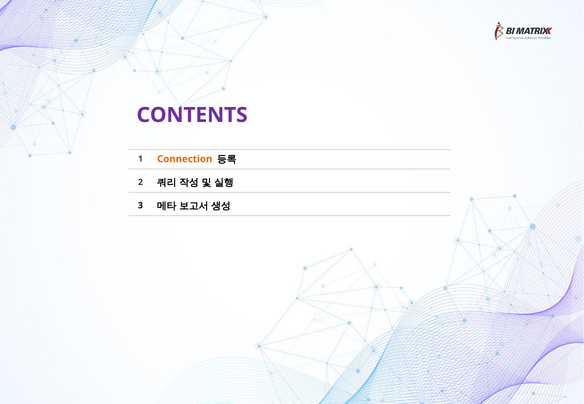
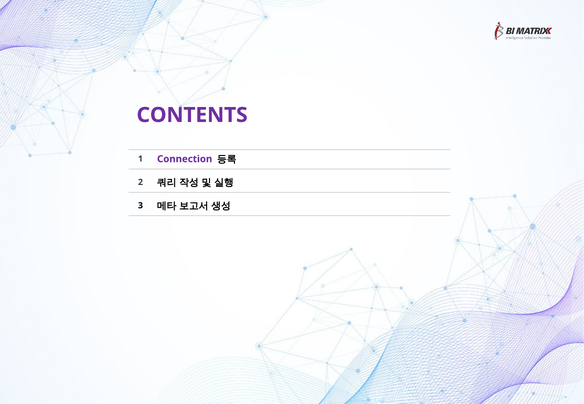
Connection colour: orange -> purple
